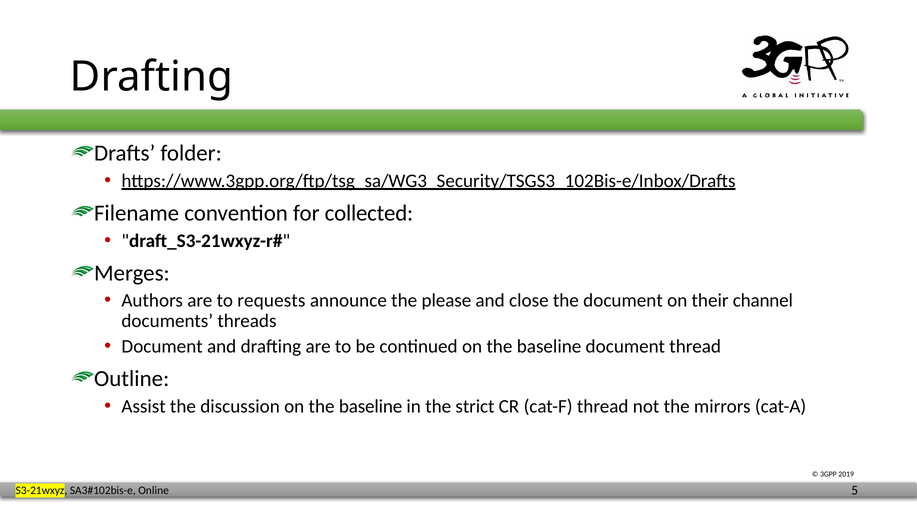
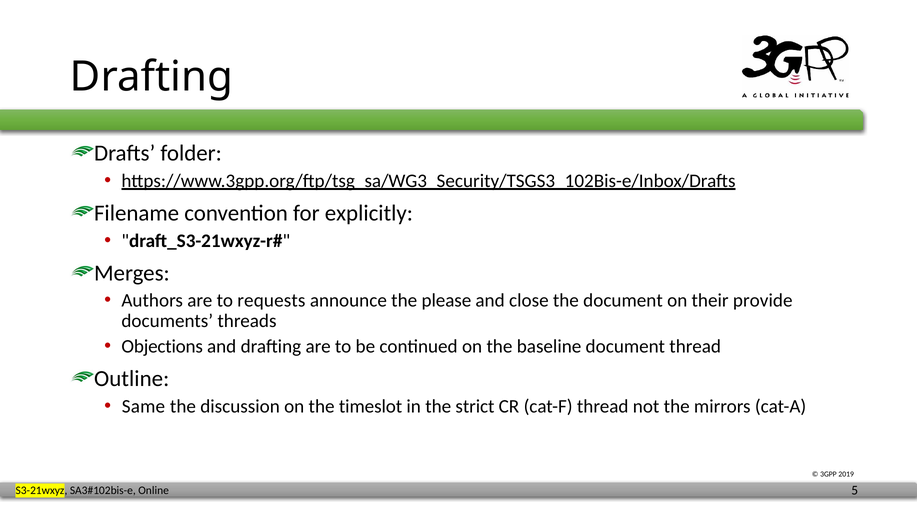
collected: collected -> explicitly
channel: channel -> provide
Document at (162, 346): Document -> Objections
Assist: Assist -> Same
discussion on the baseline: baseline -> timeslot
